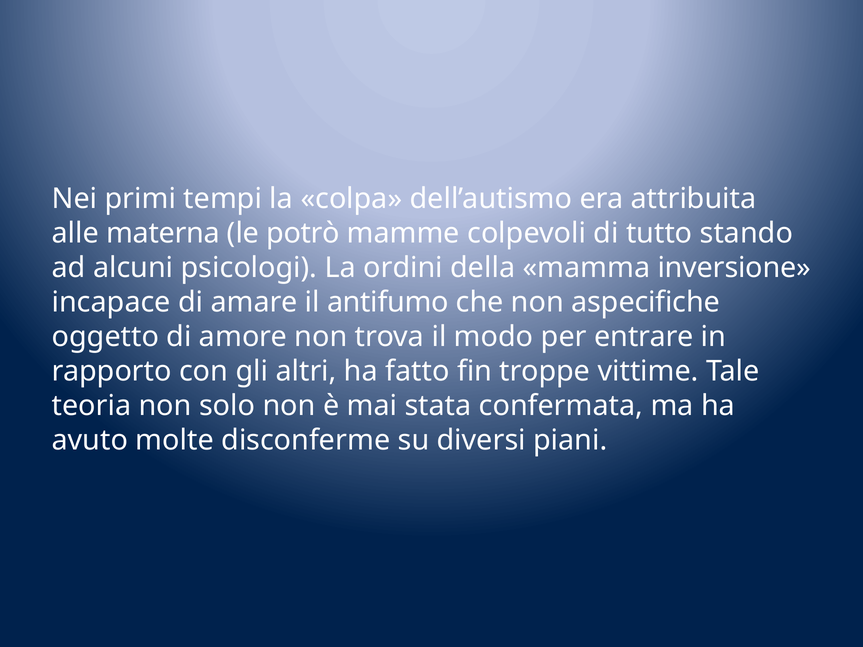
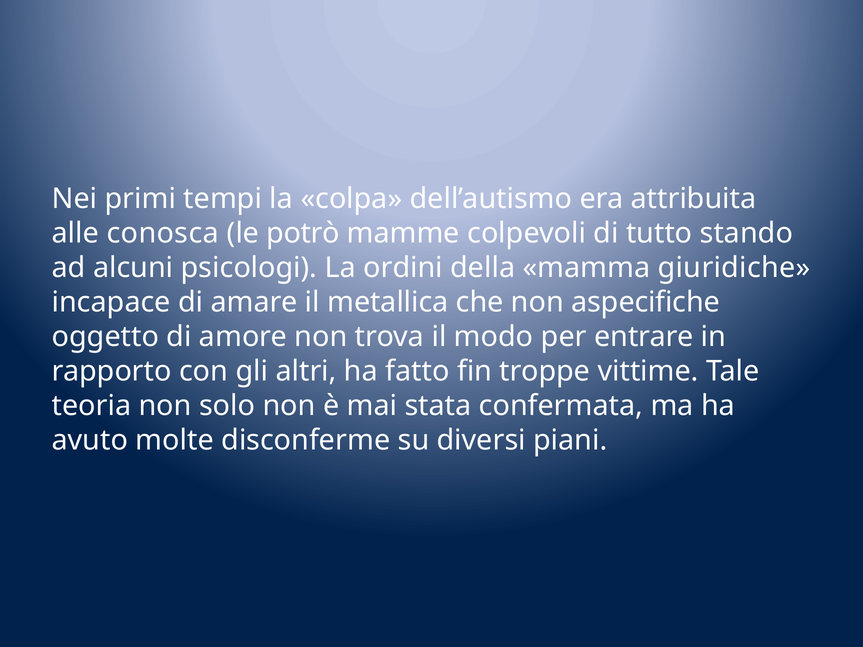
materna: materna -> conosca
inversione: inversione -> giuridiche
antifumo: antifumo -> metallica
